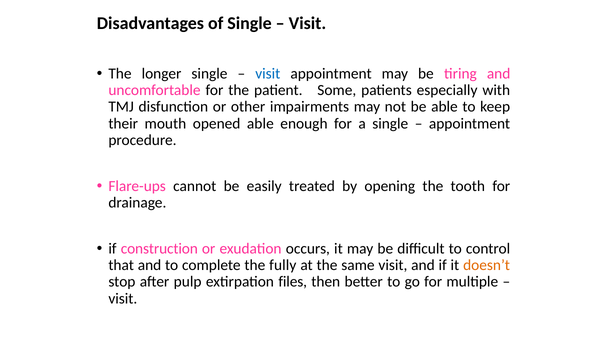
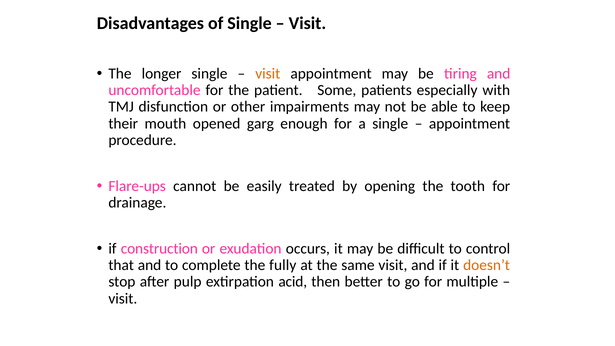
visit at (268, 74) colour: blue -> orange
opened able: able -> garg
files: files -> acid
